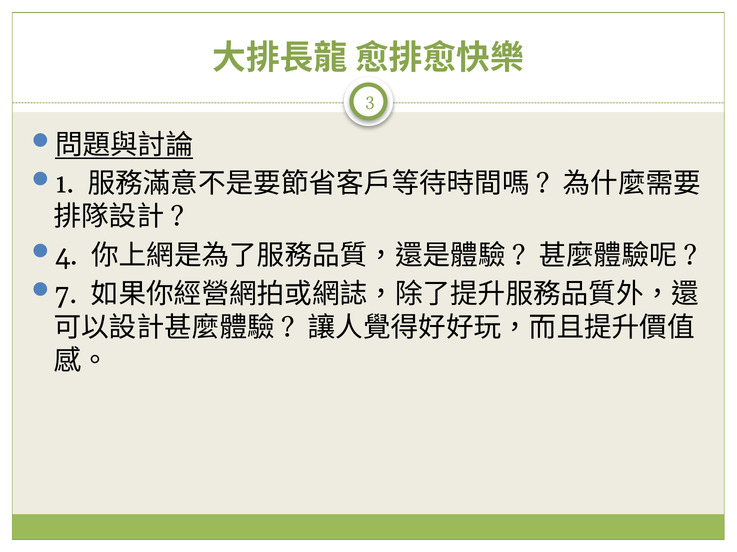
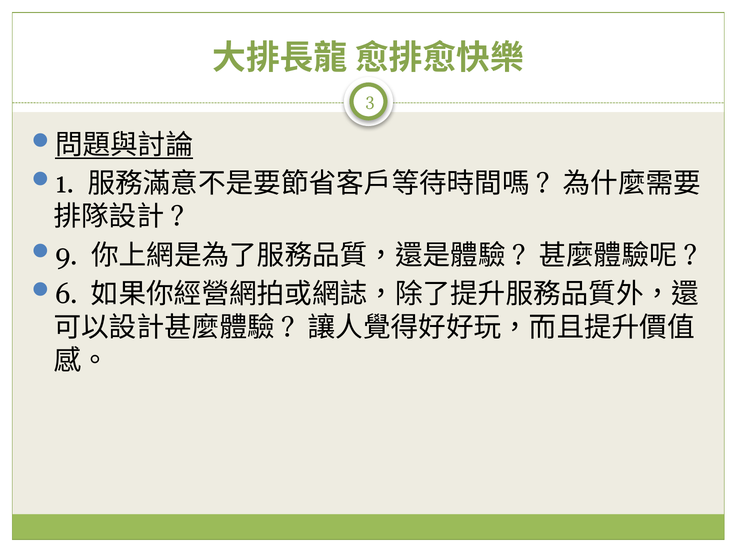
4: 4 -> 9
7: 7 -> 6
